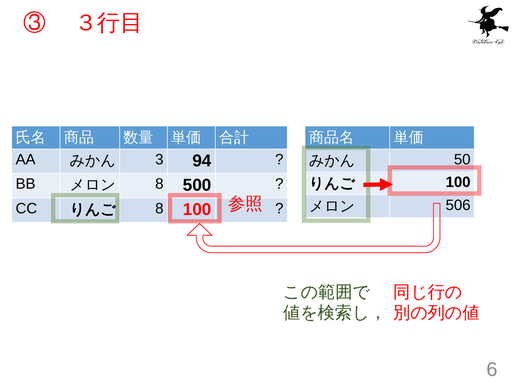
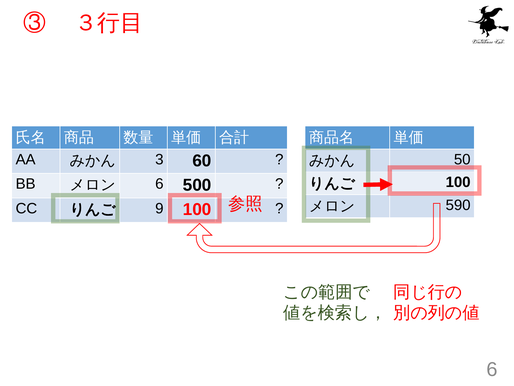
94: 94 -> 60
8 at (159, 184): 8 -> 6
506: 506 -> 590
8 at (159, 208): 8 -> 9
